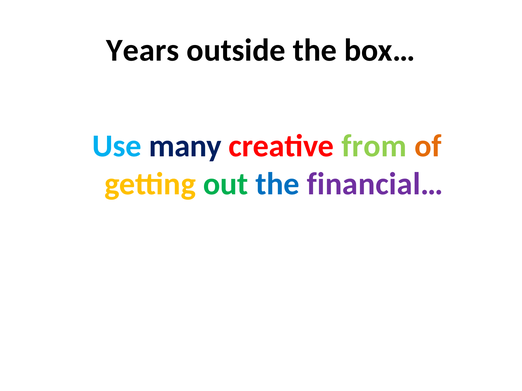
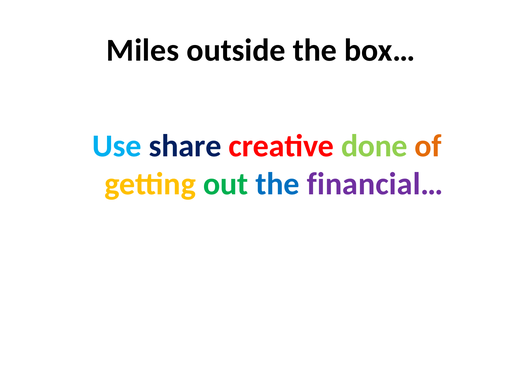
Years: Years -> Miles
many: many -> share
from: from -> done
